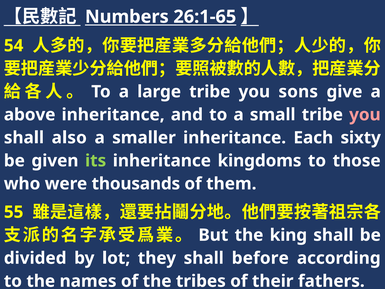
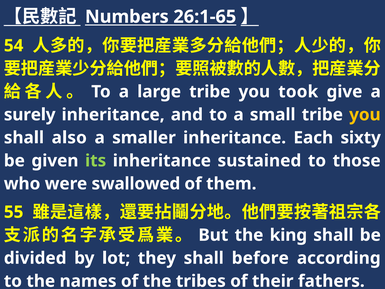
sons: sons -> took
above: above -> surely
you at (365, 115) colour: pink -> yellow
kingdoms: kingdoms -> sustained
thousands: thousands -> swallowed
